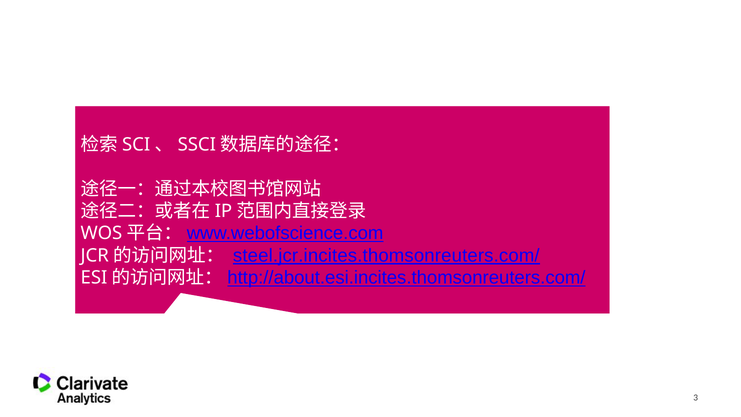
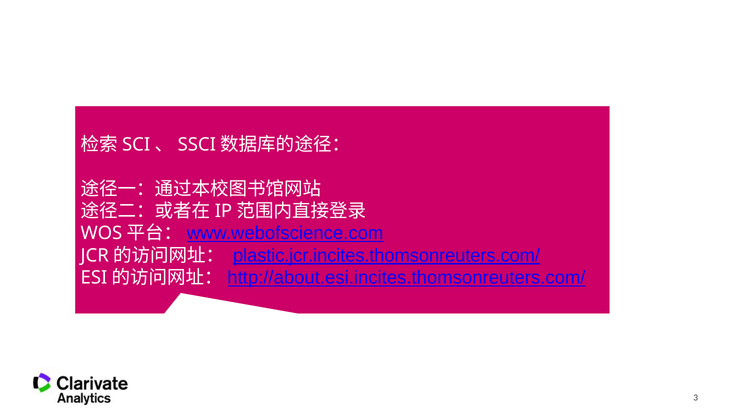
steel.jcr.incites.thomsonreuters.com/: steel.jcr.incites.thomsonreuters.com/ -> plastic.jcr.incites.thomsonreuters.com/
